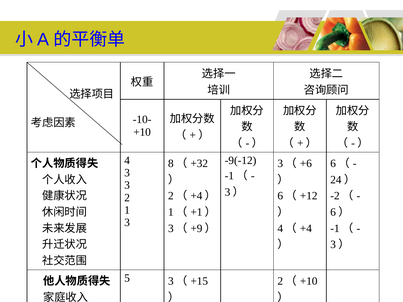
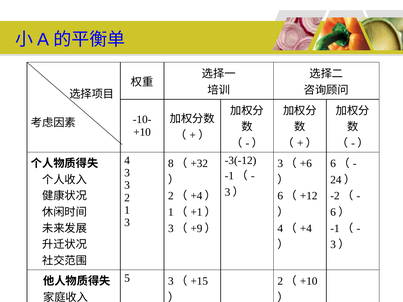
-9(-12: -9(-12 -> -3(-12
